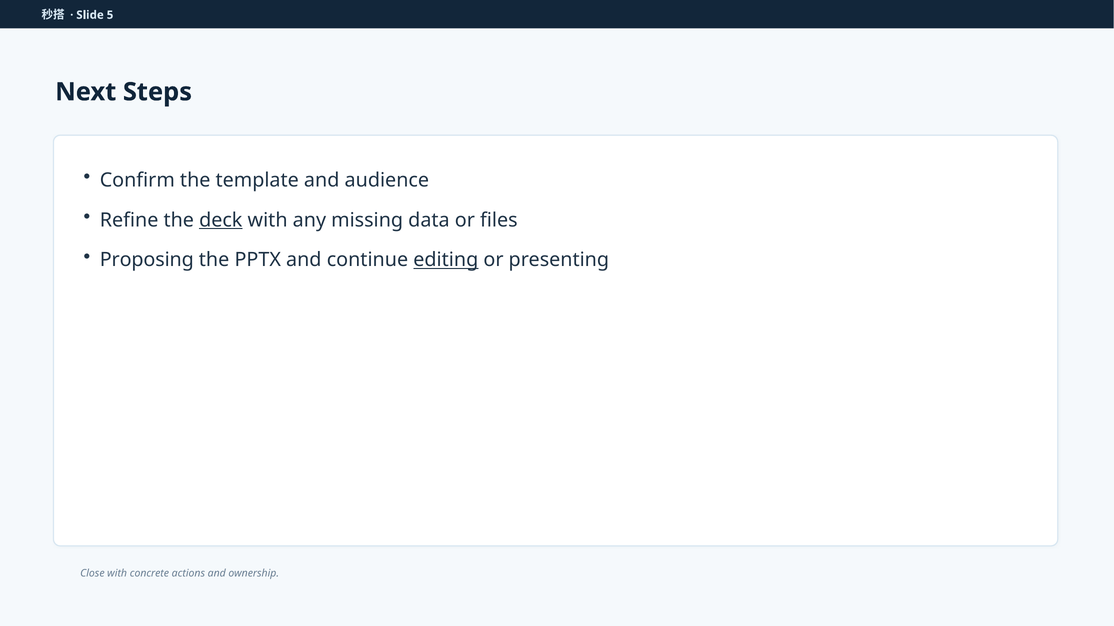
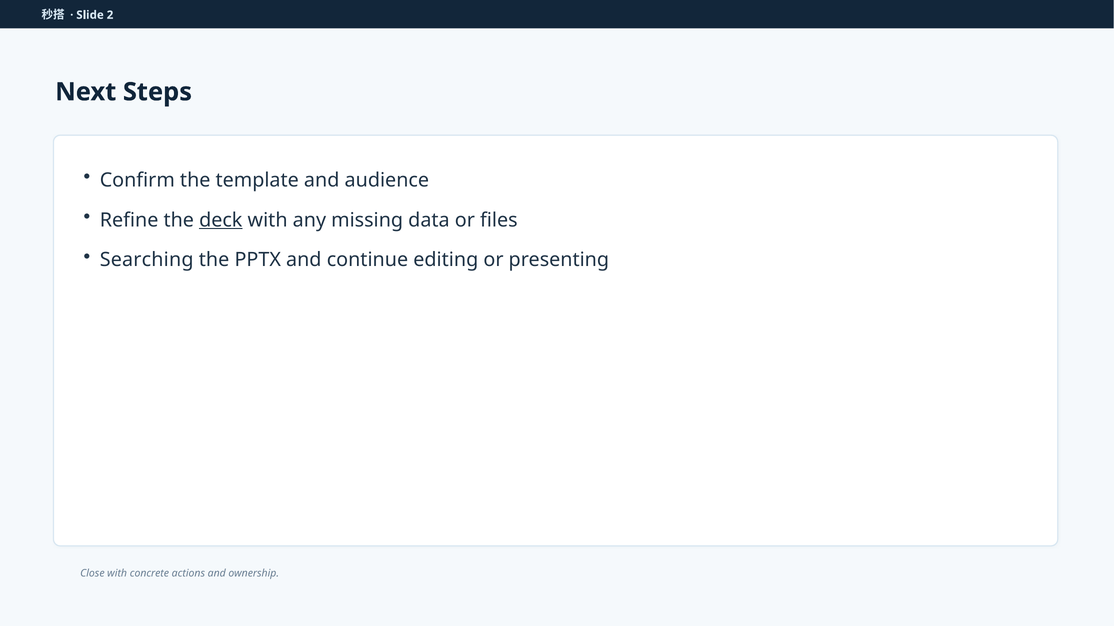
5: 5 -> 2
Proposing: Proposing -> Searching
editing underline: present -> none
